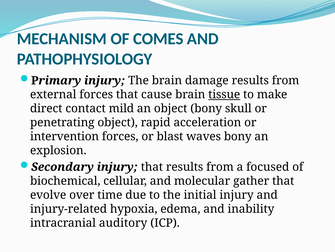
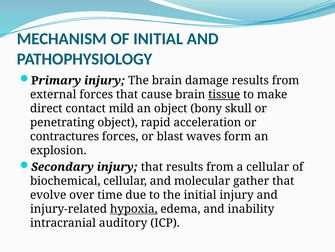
OF COMES: COMES -> INITIAL
intervention: intervention -> contractures
waves bony: bony -> form
a focused: focused -> cellular
hypoxia underline: none -> present
